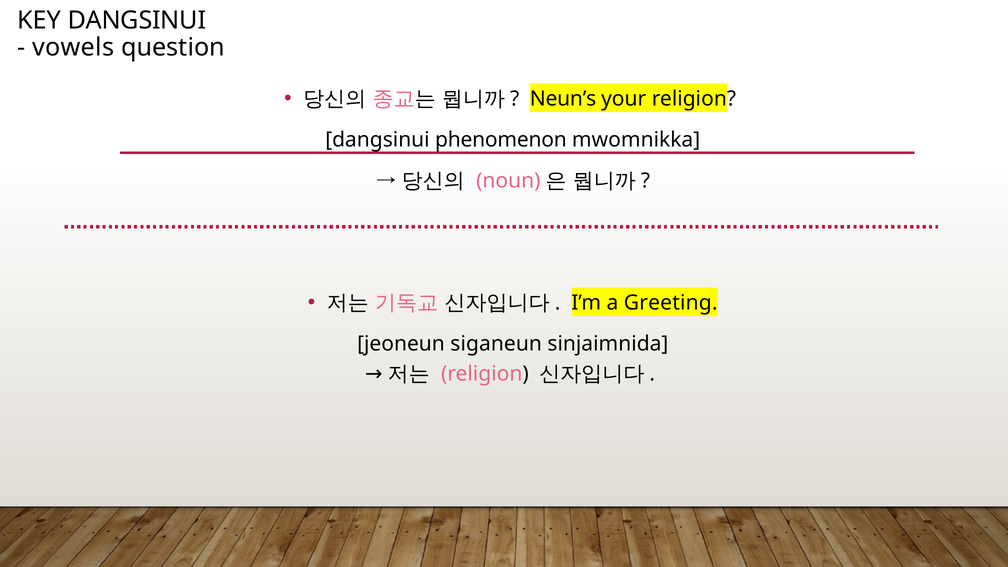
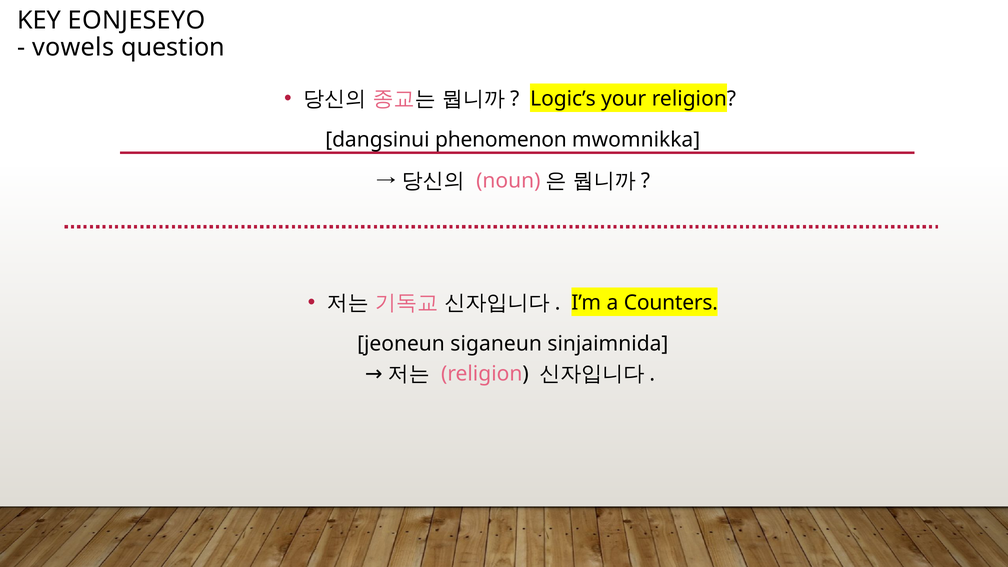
KEY DANGSINUI: DANGSINUI -> EONJESEYO
Neun’s: Neun’s -> Logic’s
Greeting: Greeting -> Counters
